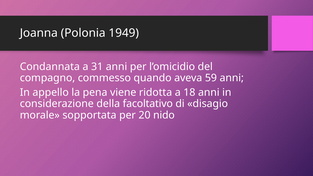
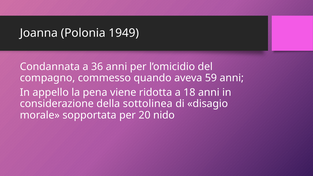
31: 31 -> 36
facoltativo: facoltativo -> sottolinea
